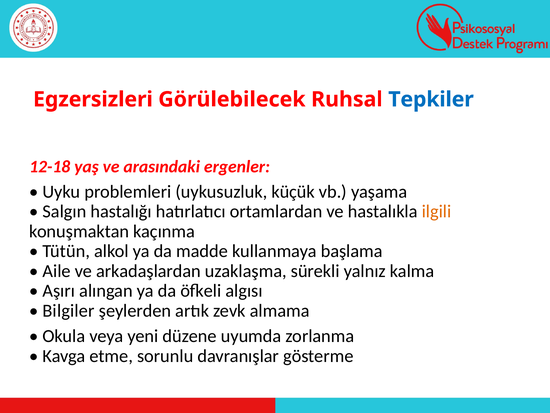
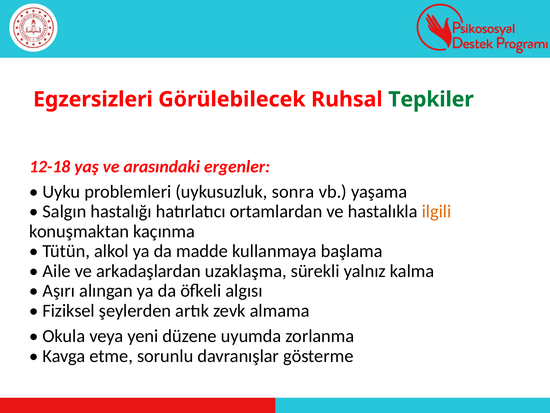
Tepkiler colour: blue -> green
küçük: küçük -> sonra
Bilgiler: Bilgiler -> Fiziksel
